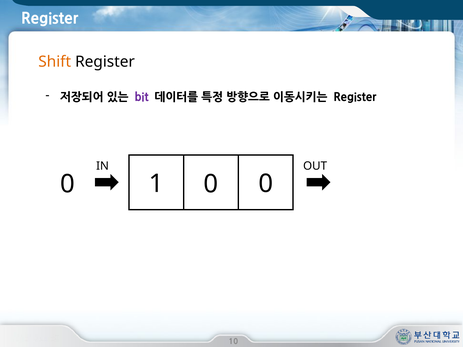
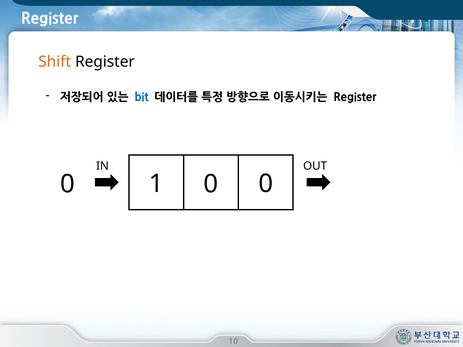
bit colour: purple -> blue
